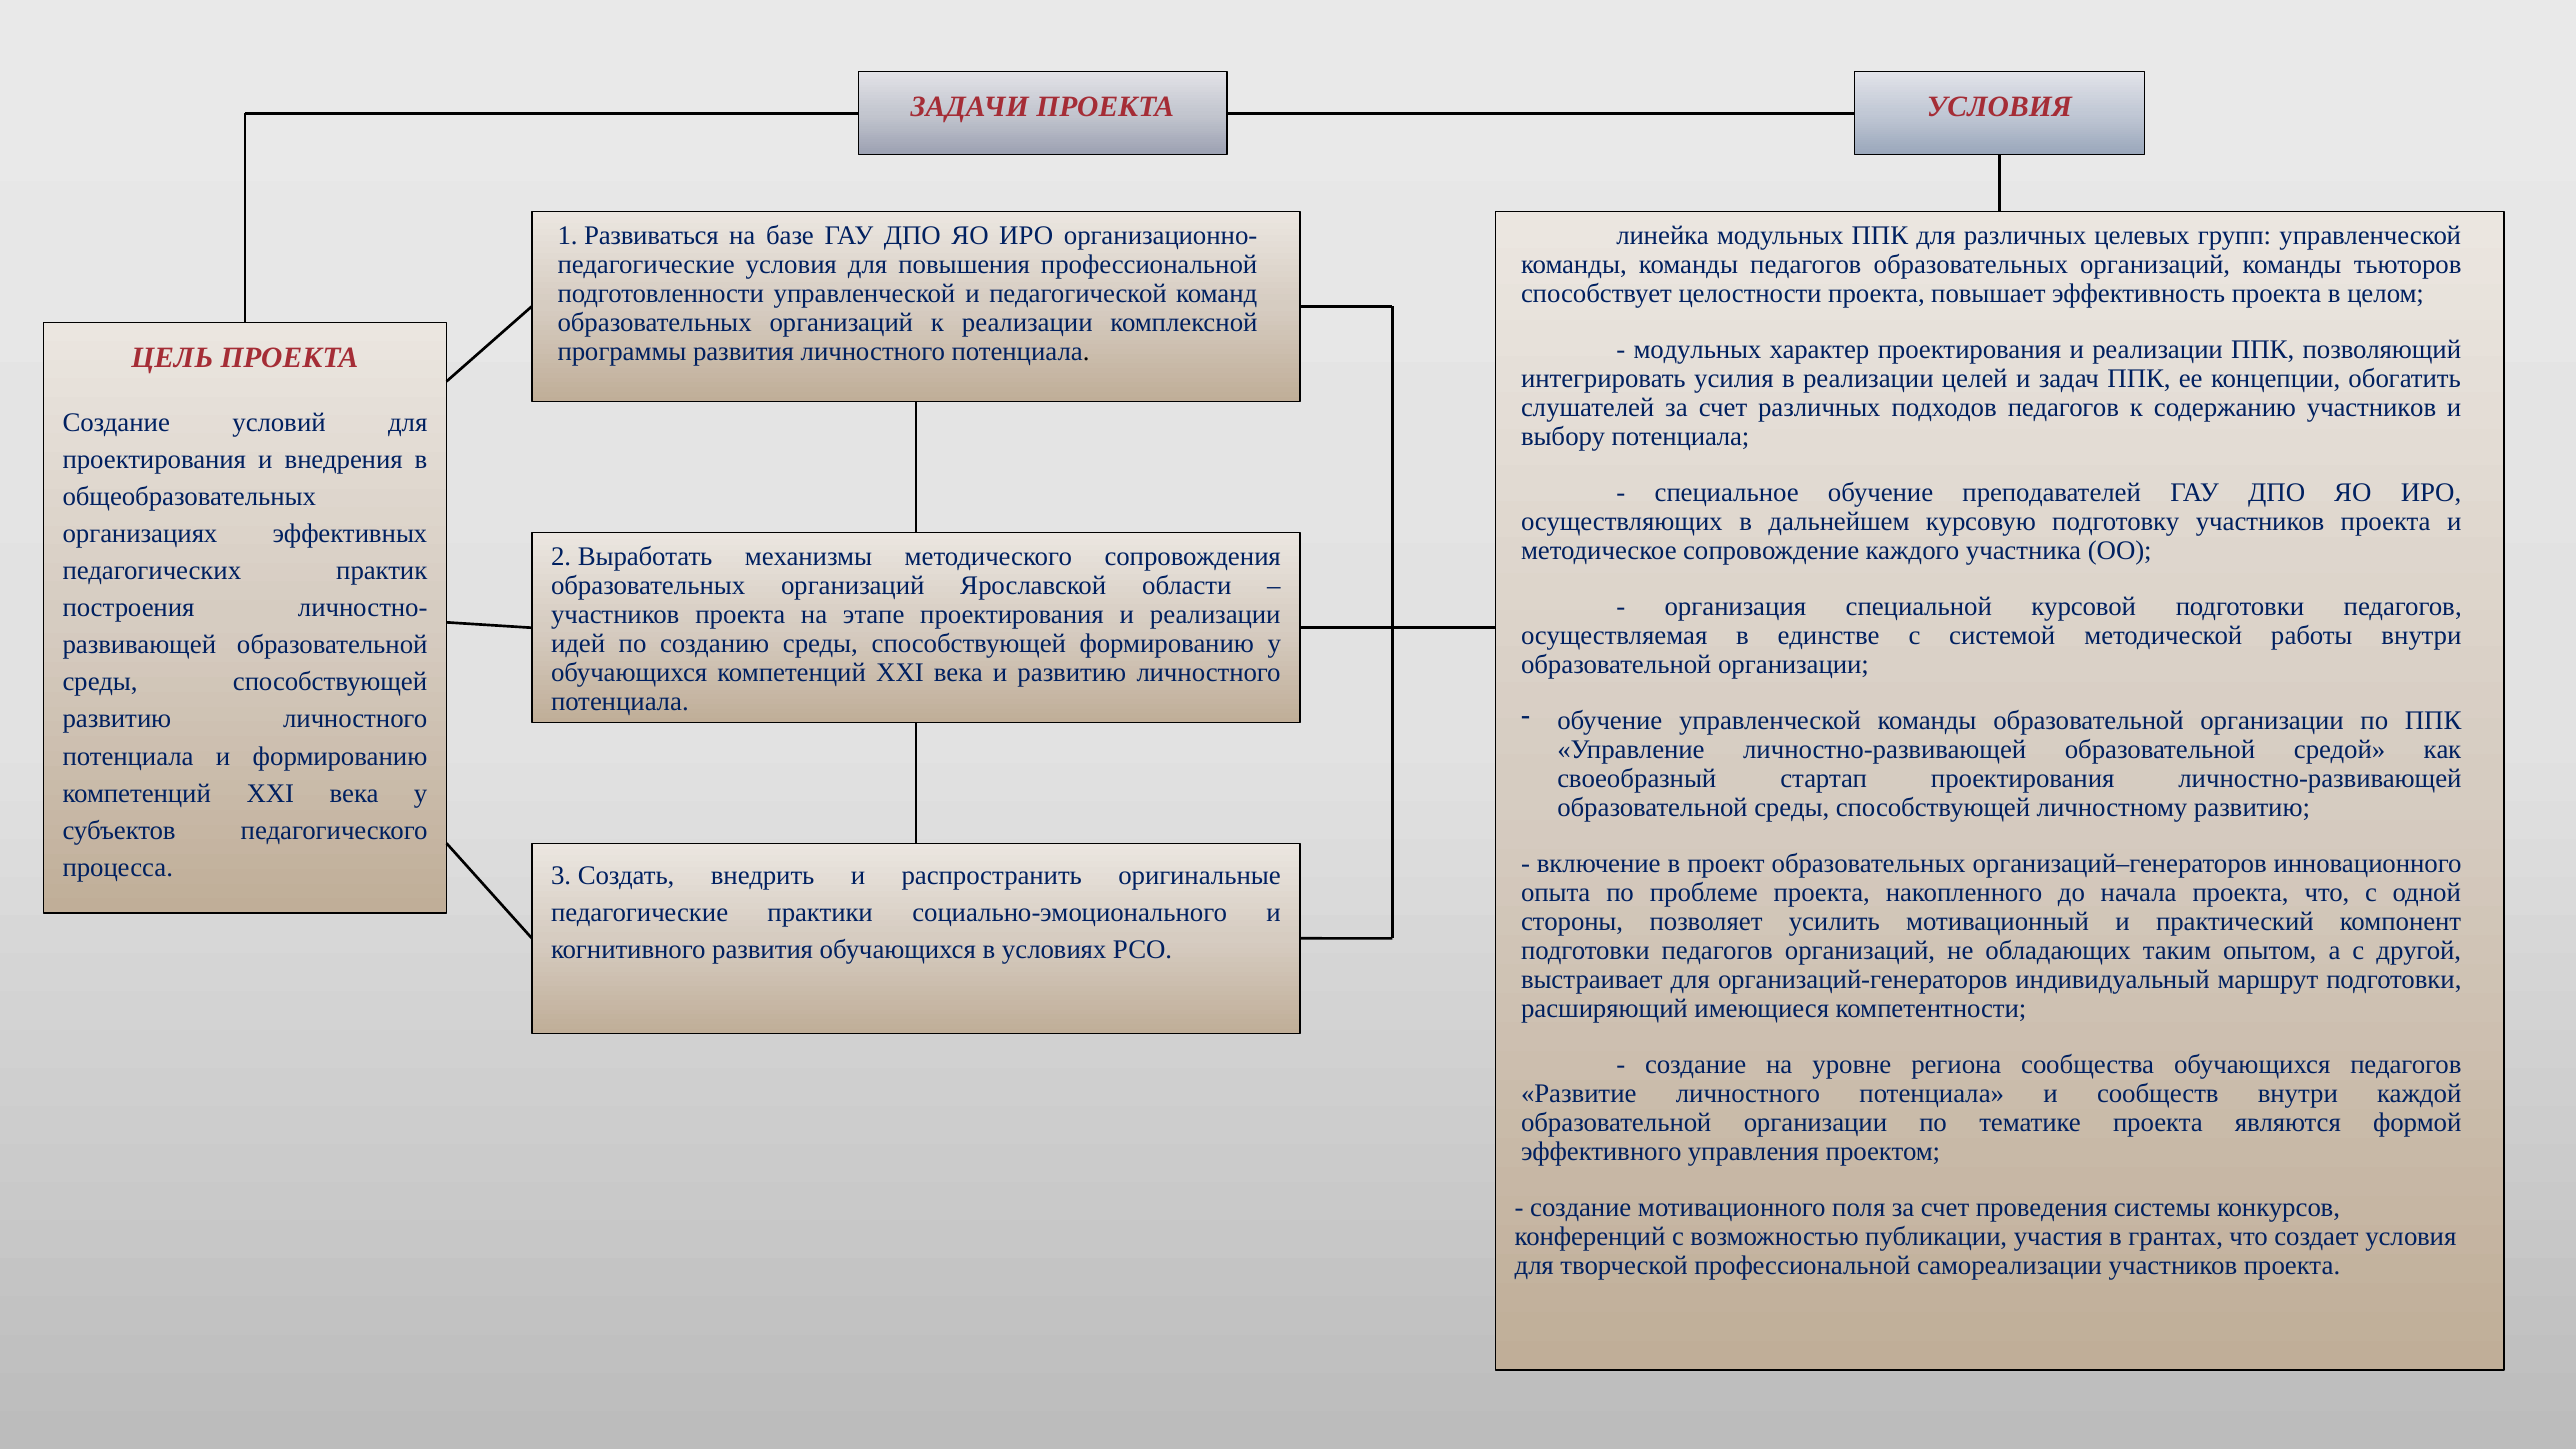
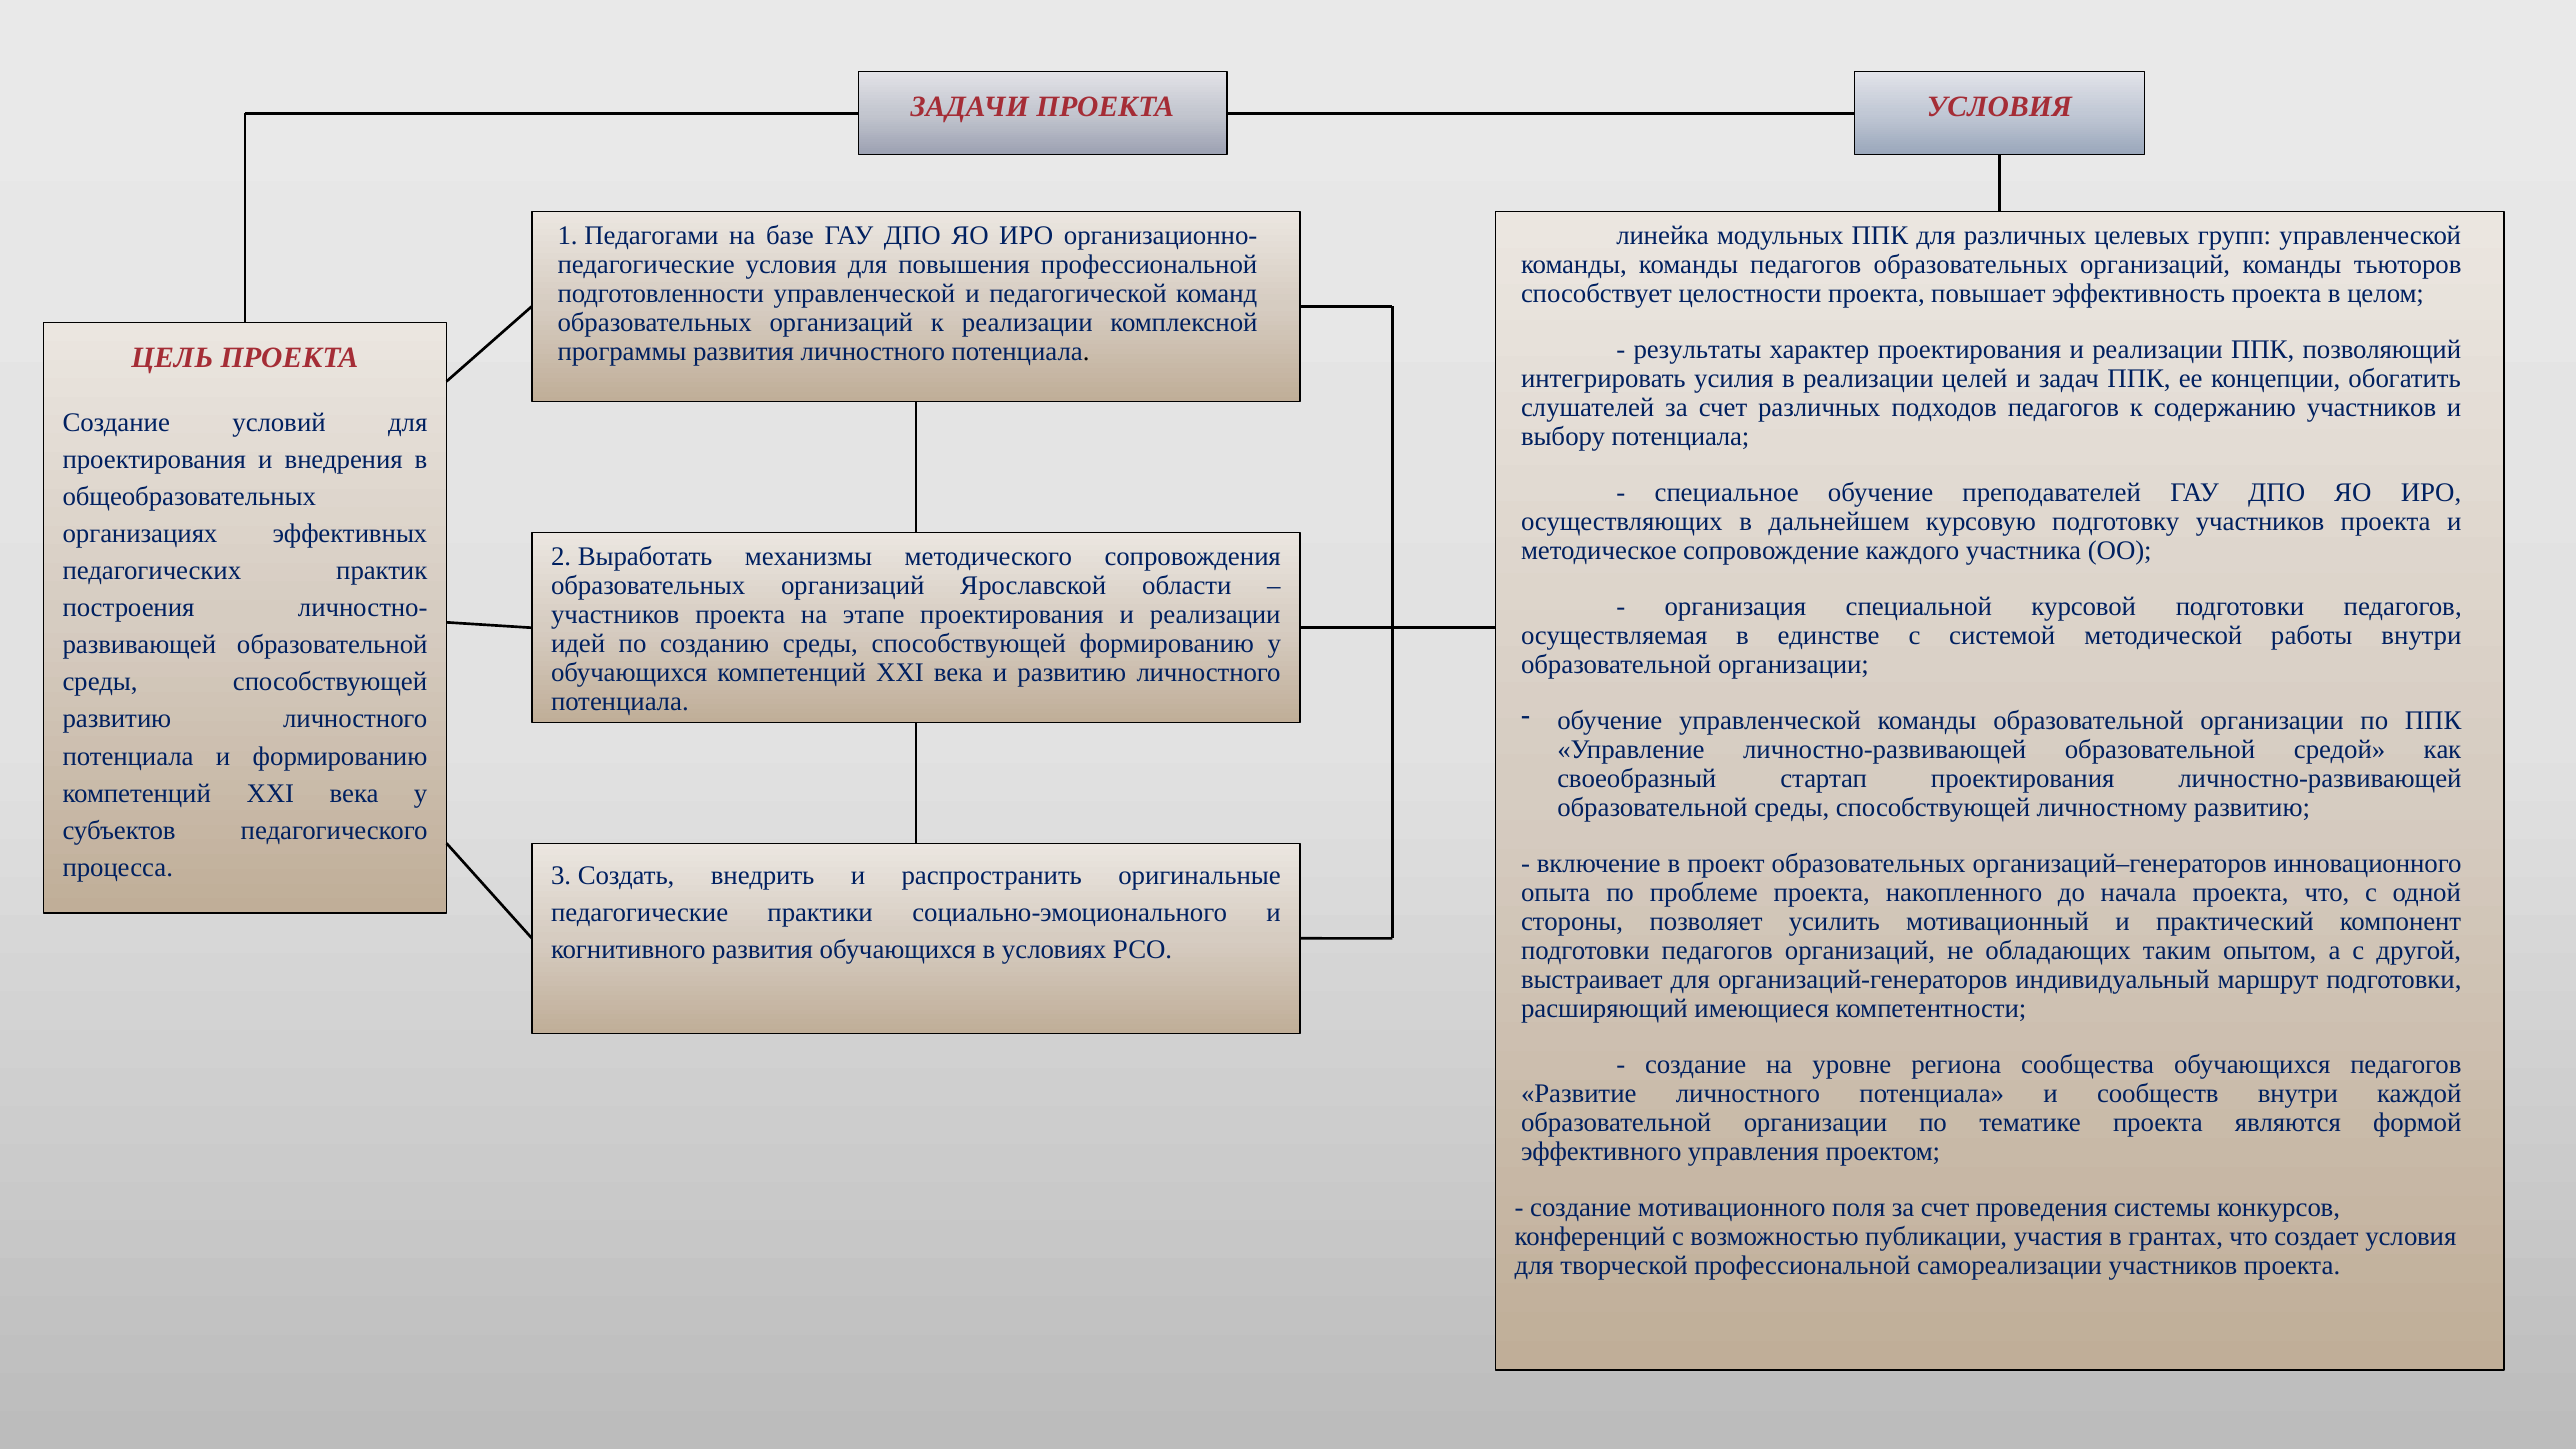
Развиваться: Развиваться -> Педагогами
модульных at (1697, 349): модульных -> результаты
